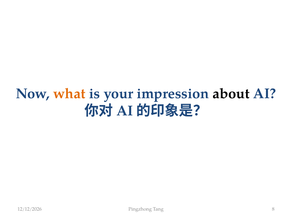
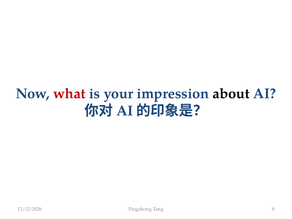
what colour: orange -> red
